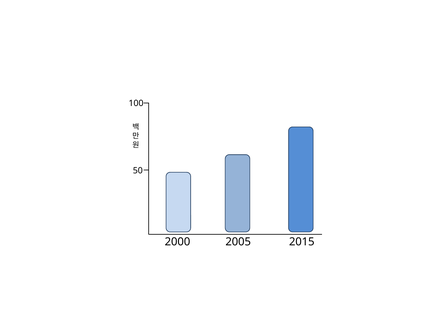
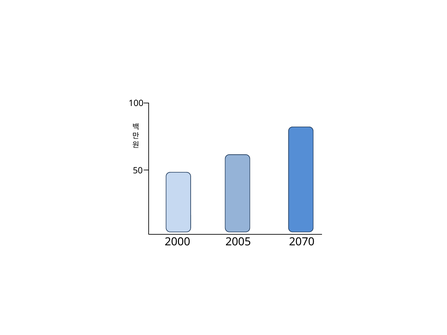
2015: 2015 -> 2070
